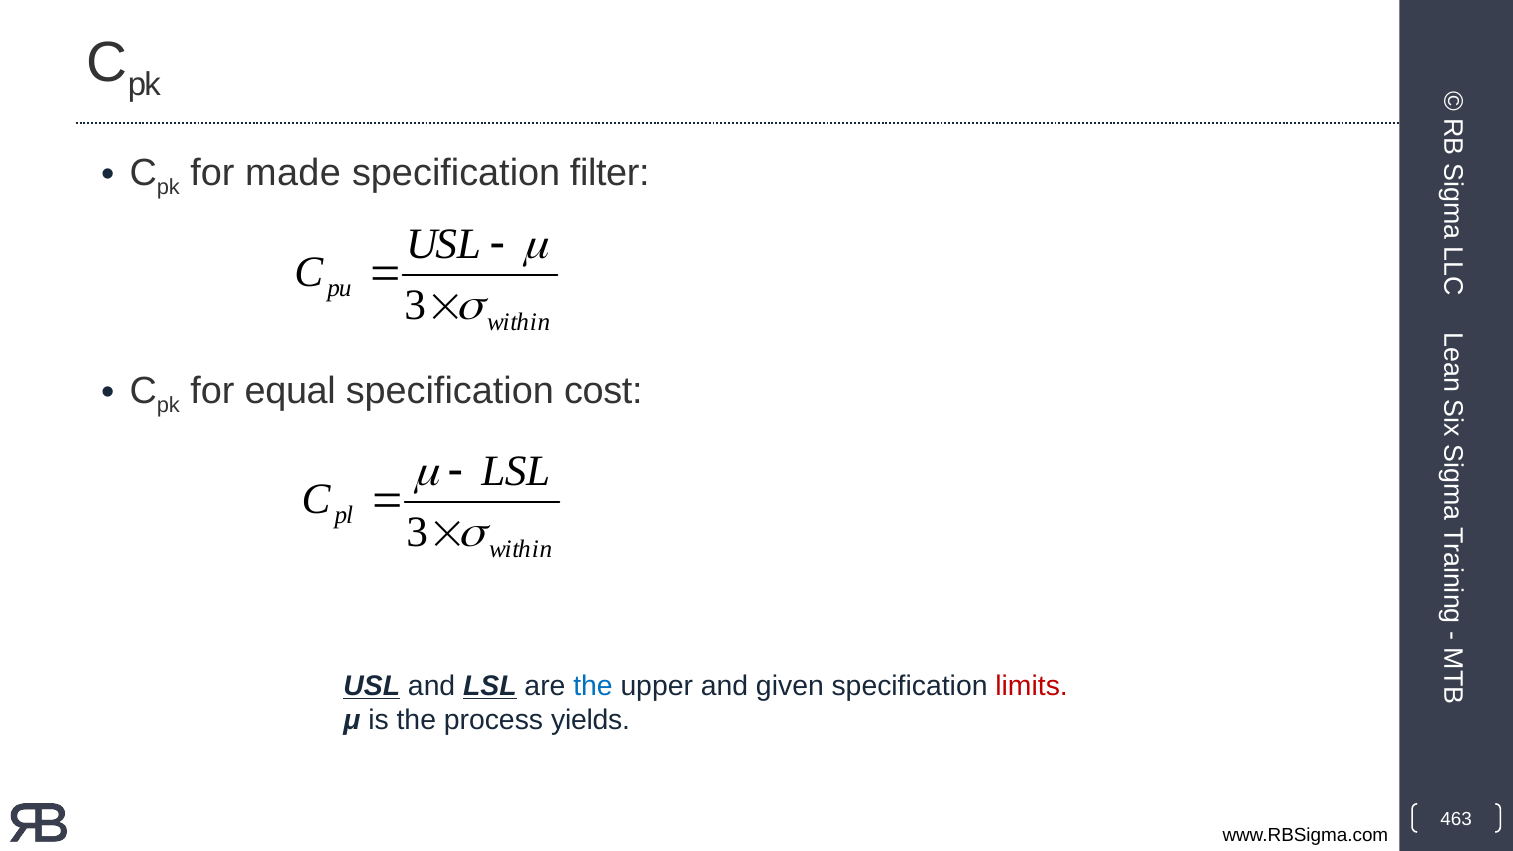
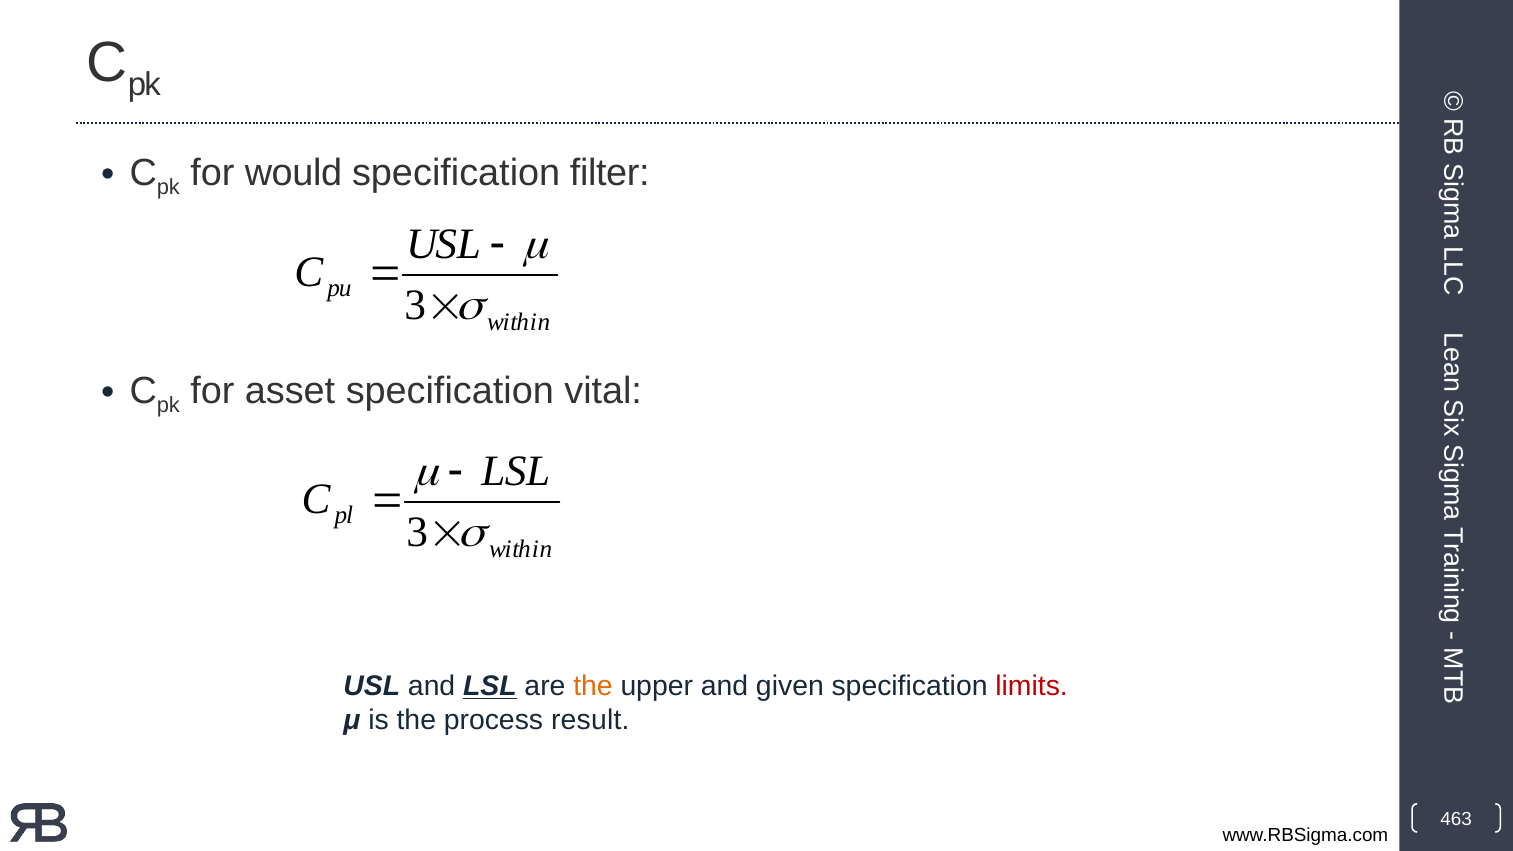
made: made -> would
equal: equal -> asset
cost: cost -> vital
USL at (372, 686) underline: present -> none
the at (593, 686) colour: blue -> orange
yields: yields -> result
